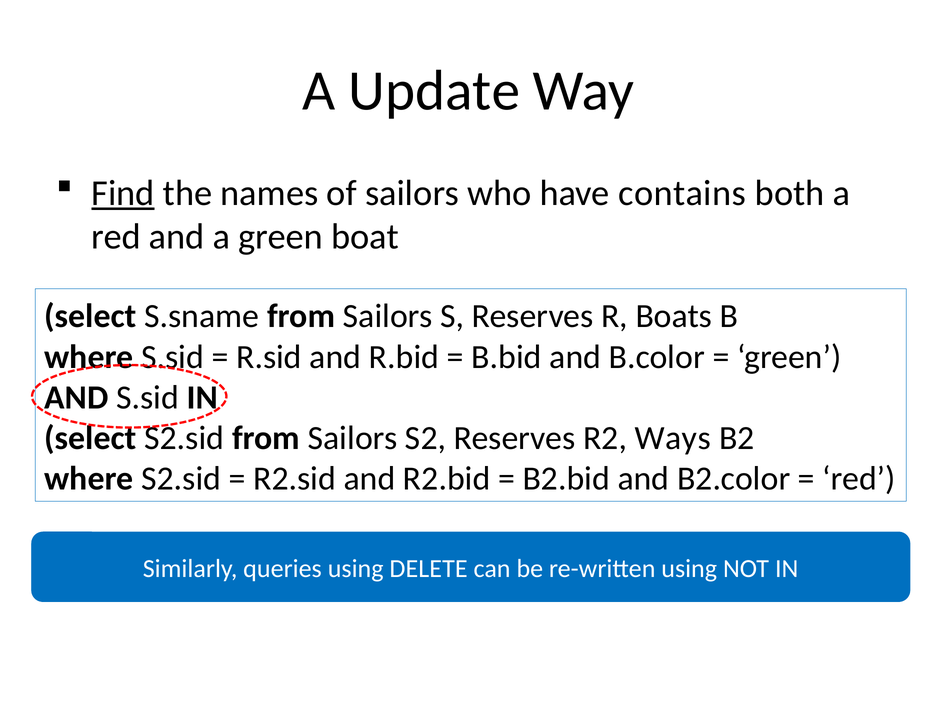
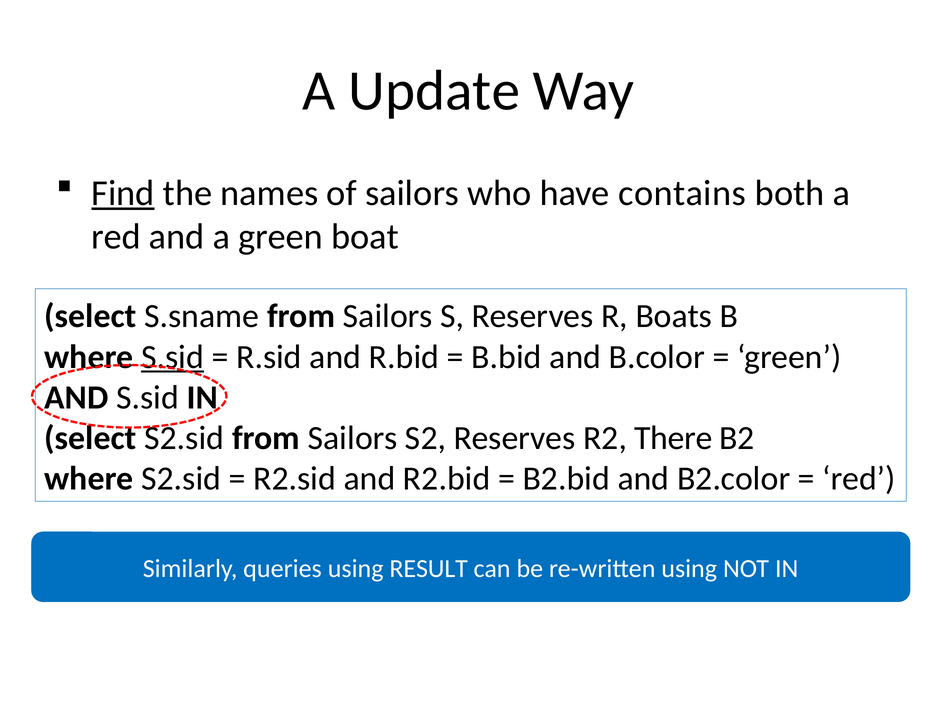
S.sid at (173, 357) underline: none -> present
Ways: Ways -> There
DELETE: DELETE -> RESULT
